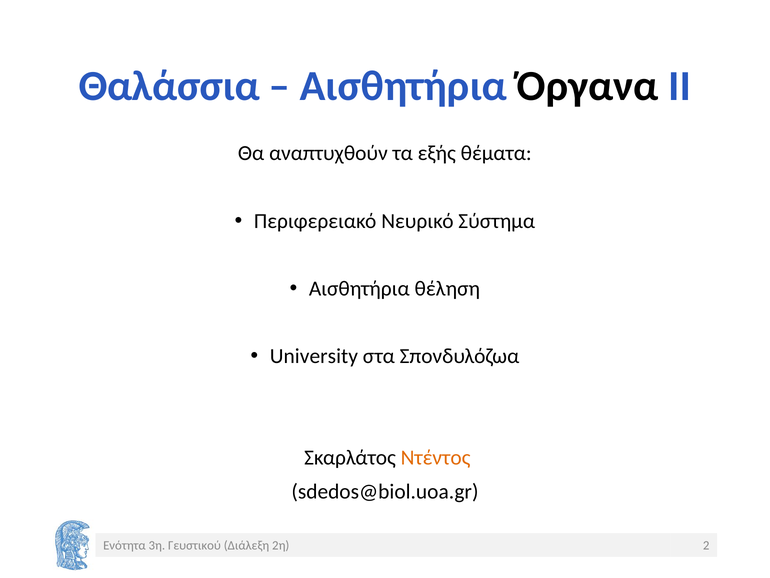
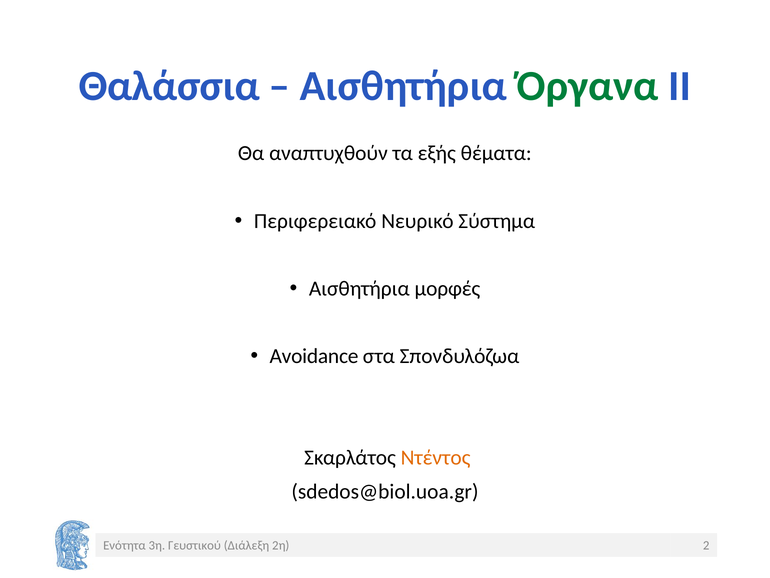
Όργανα colour: black -> green
θέληση: θέληση -> μορφές
University: University -> Avoidance
